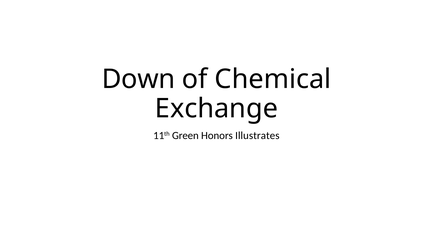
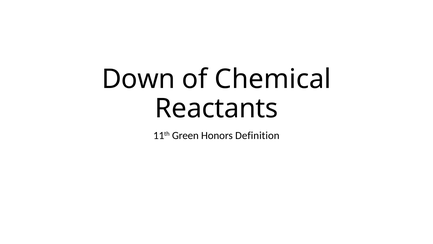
Exchange: Exchange -> Reactants
Illustrates: Illustrates -> Definition
